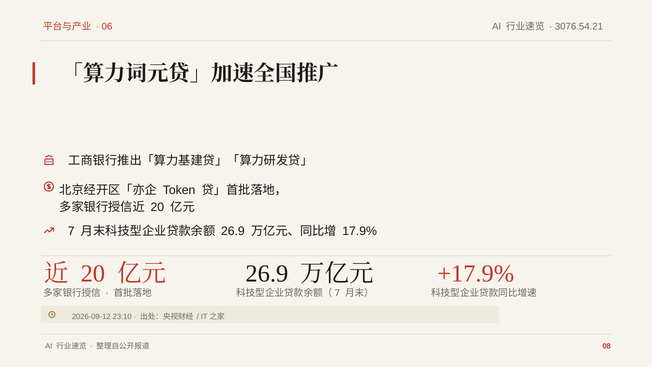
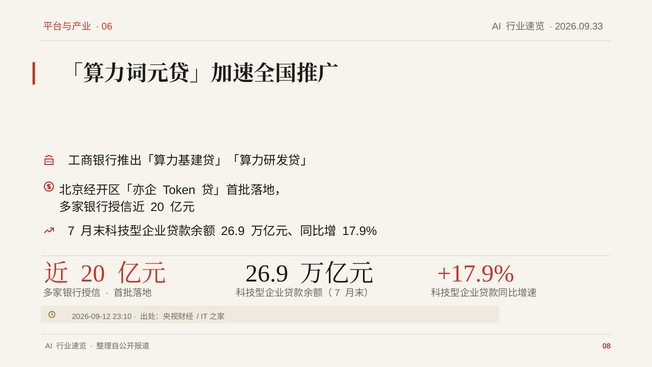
3076.54.21: 3076.54.21 -> 2026.09.33
